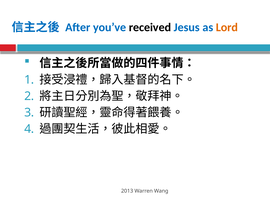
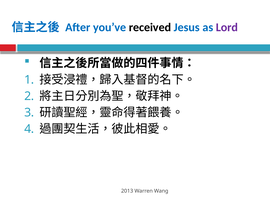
Lord colour: orange -> purple
